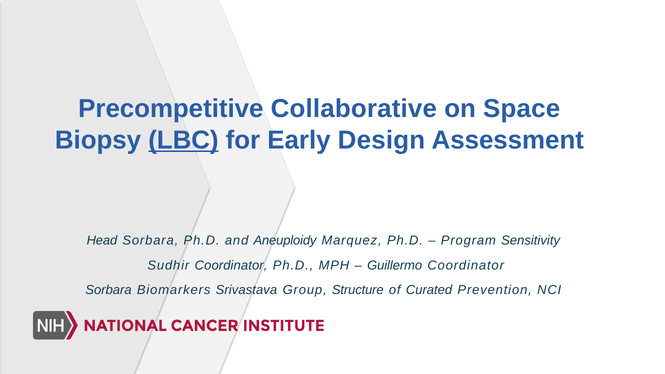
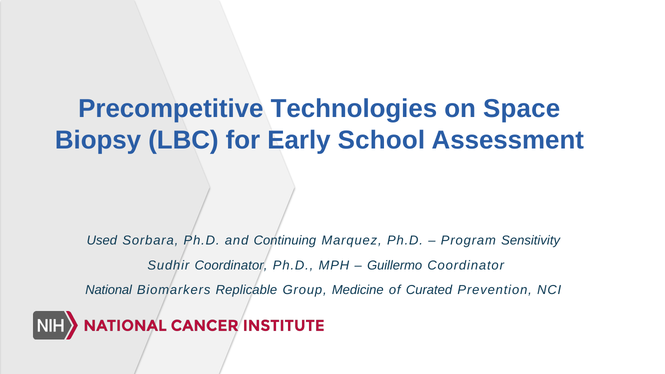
Collaborative: Collaborative -> Technologies
LBC underline: present -> none
Design: Design -> School
Head: Head -> Used
Aneuploidy: Aneuploidy -> Continuing
Sorbara at (109, 290): Sorbara -> National
Srivastava: Srivastava -> Replicable
Structure: Structure -> Medicine
